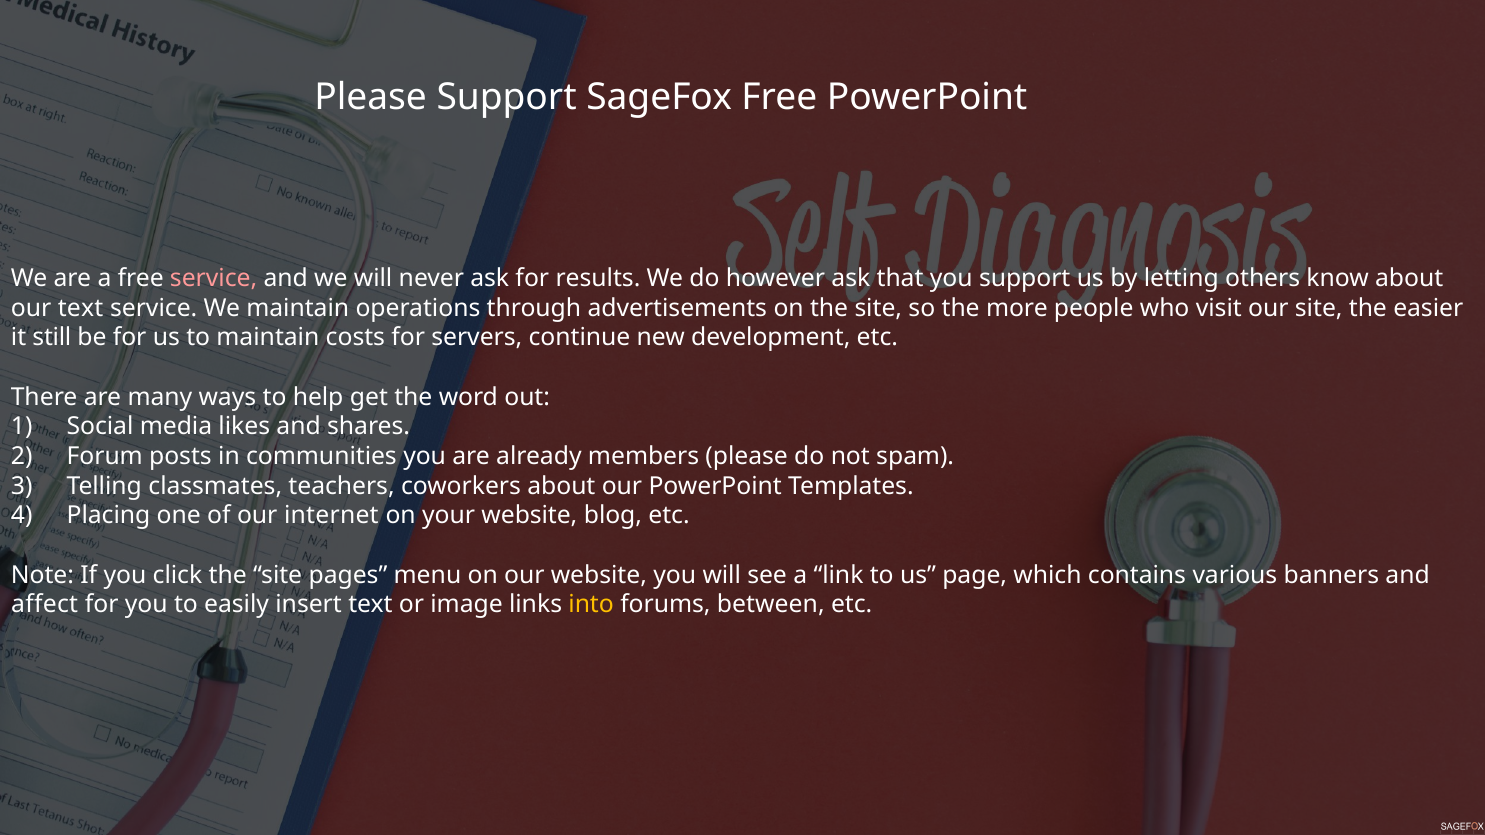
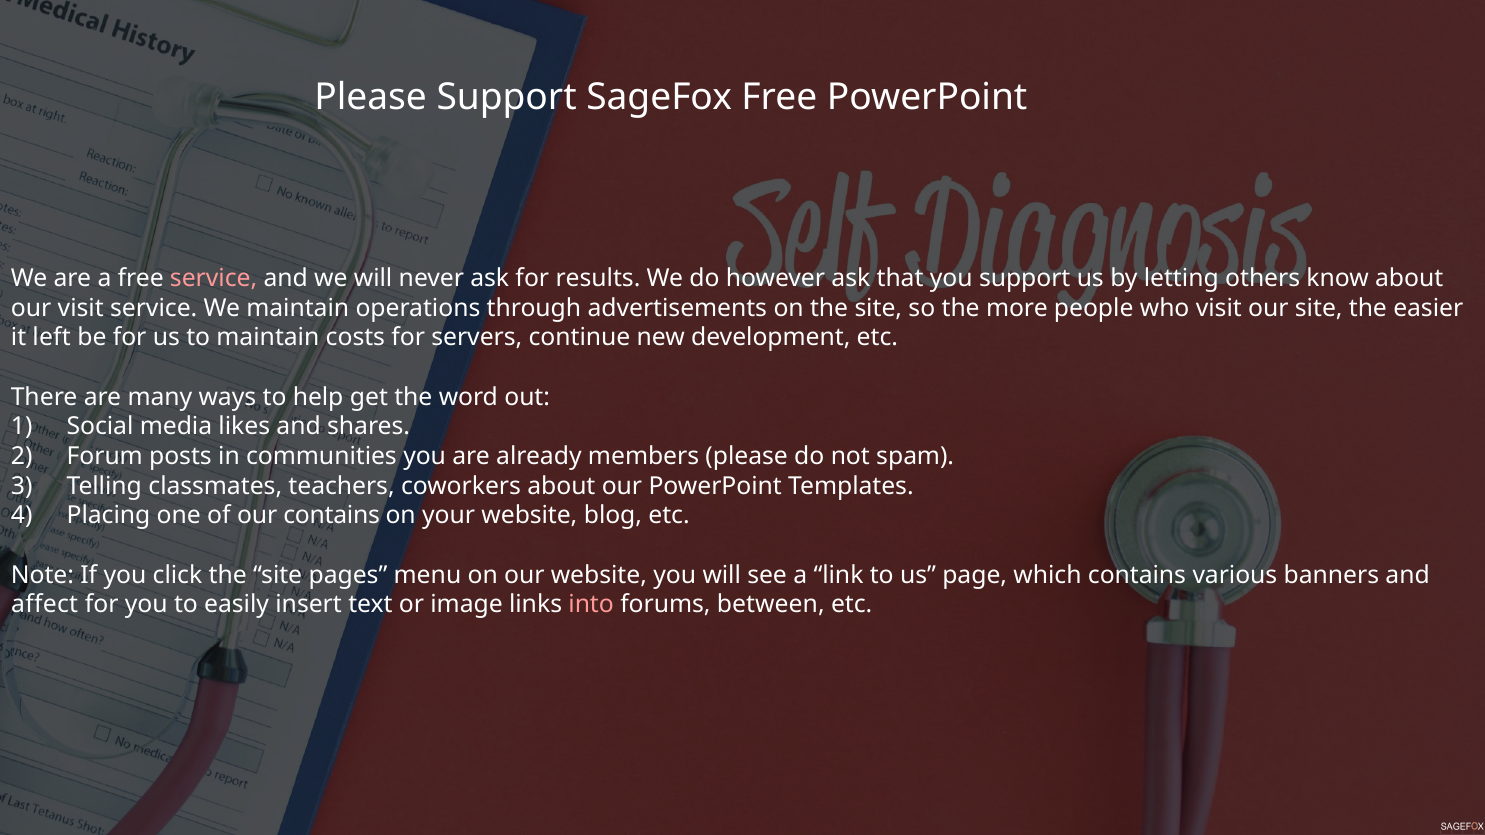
our text: text -> visit
still: still -> left
our internet: internet -> contains
into colour: yellow -> pink
